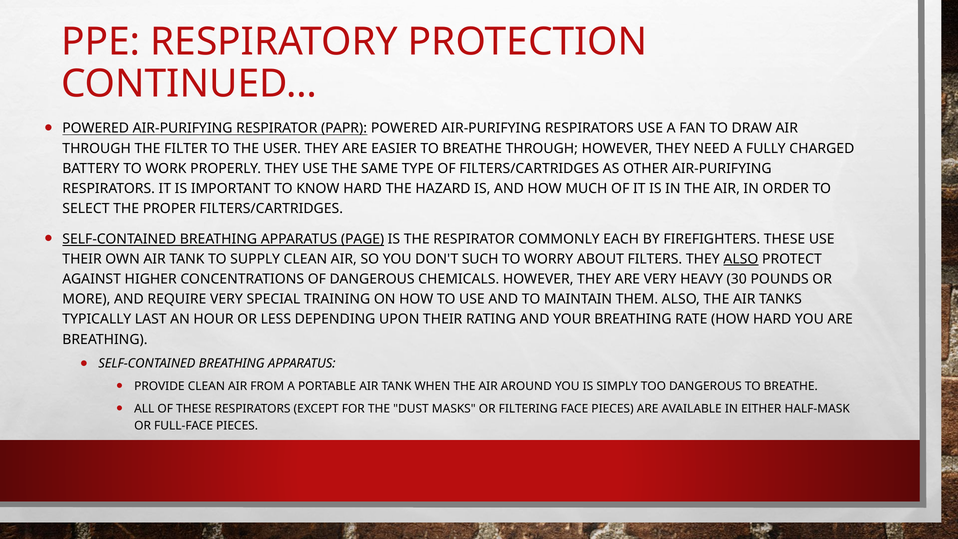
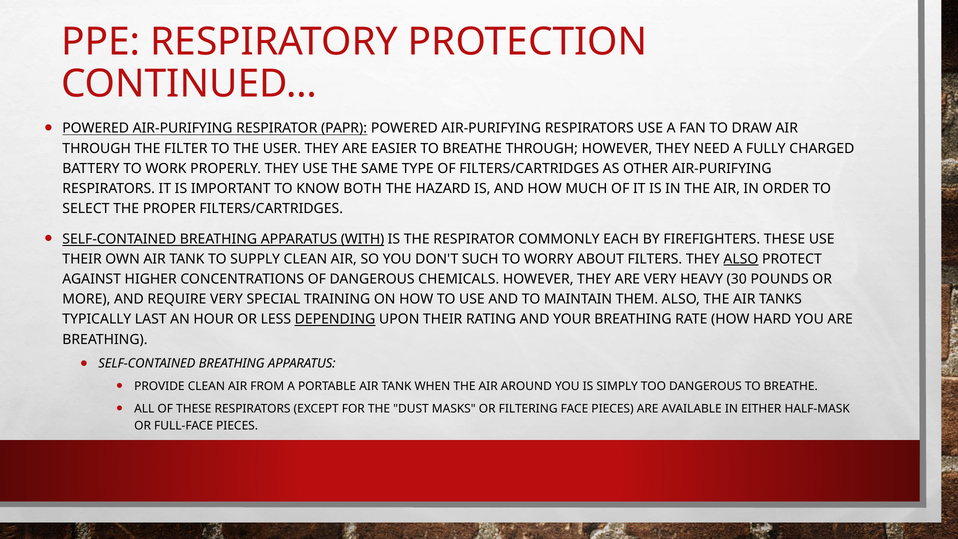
KNOW HARD: HARD -> BOTH
PAGE: PAGE -> WITH
DEPENDING underline: none -> present
